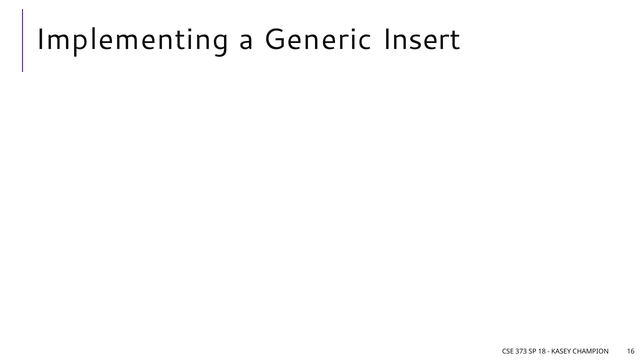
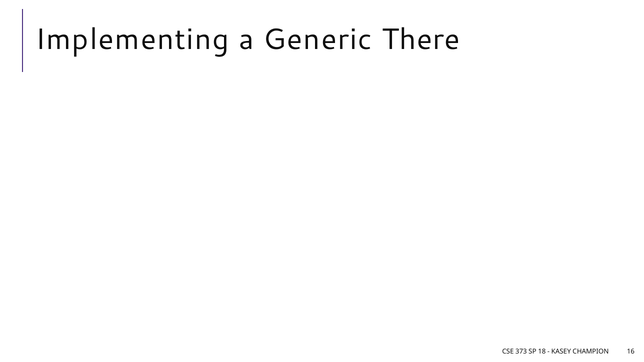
Insert: Insert -> There
